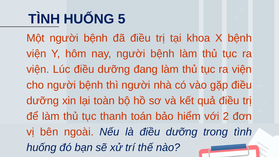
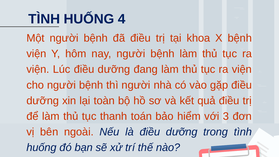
5: 5 -> 4
2: 2 -> 3
